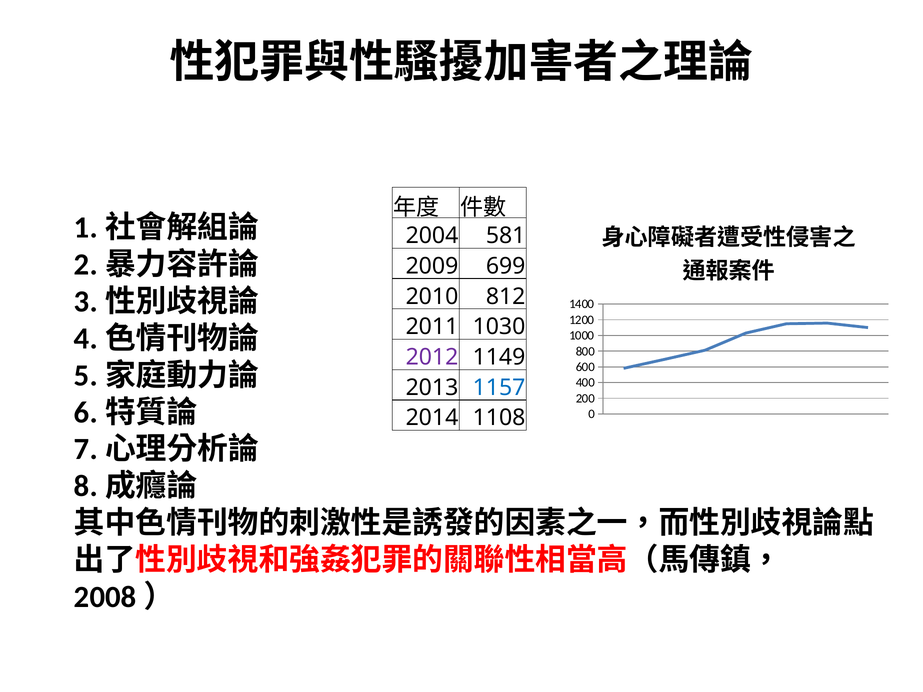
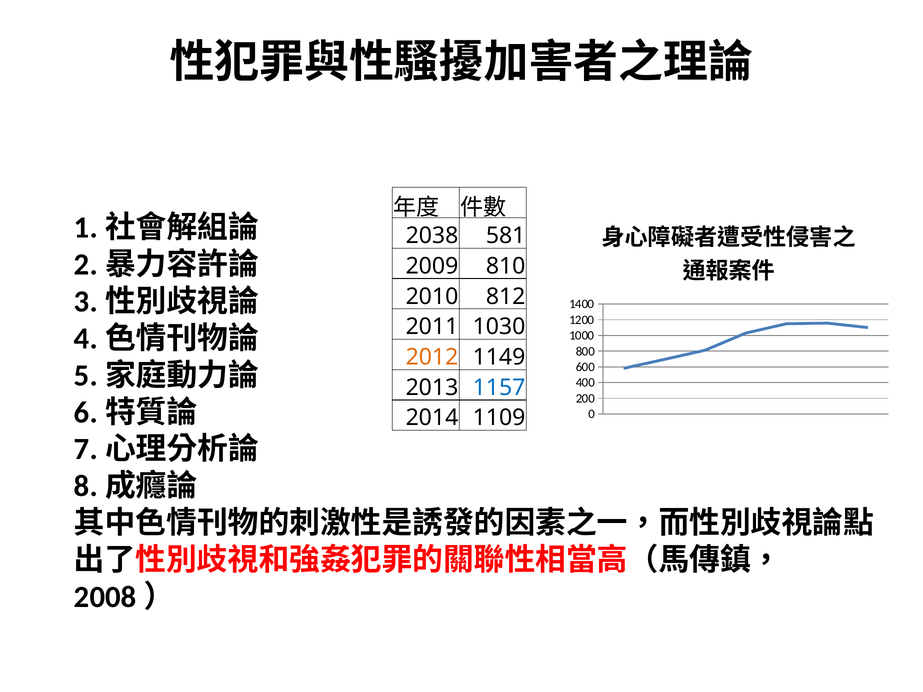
2004: 2004 -> 2038
699: 699 -> 810
2012 colour: purple -> orange
1108: 1108 -> 1109
